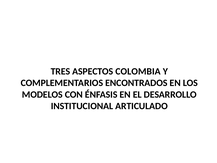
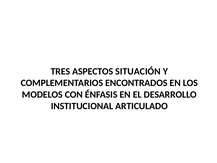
COLOMBIA: COLOMBIA -> SITUACIÓN
